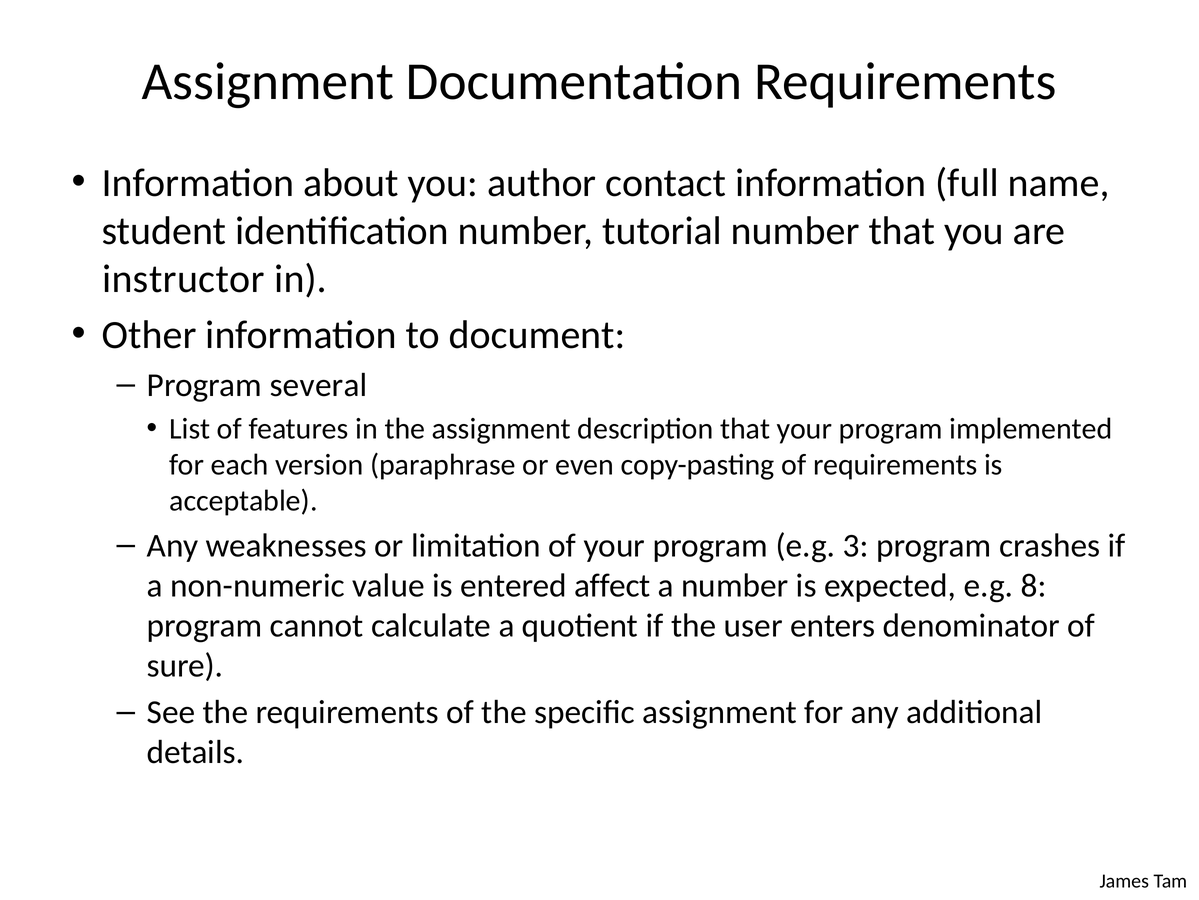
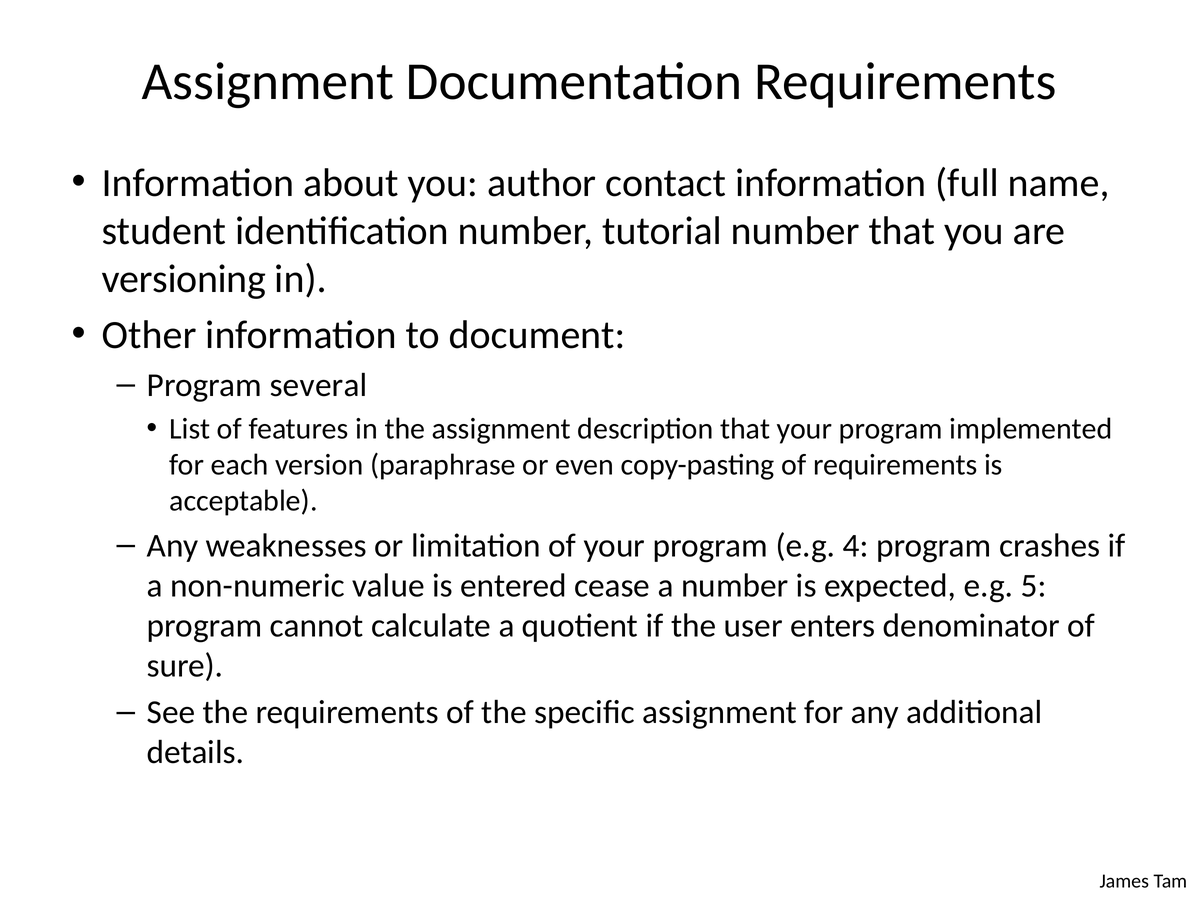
instructor: instructor -> versioning
3: 3 -> 4
affect: affect -> cease
8: 8 -> 5
